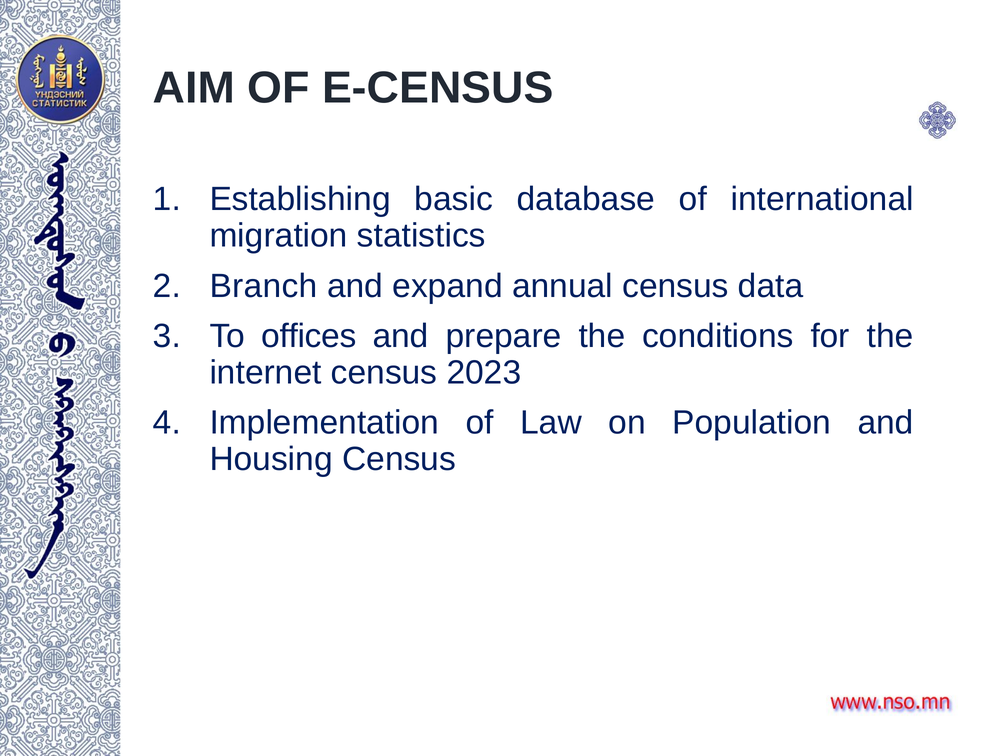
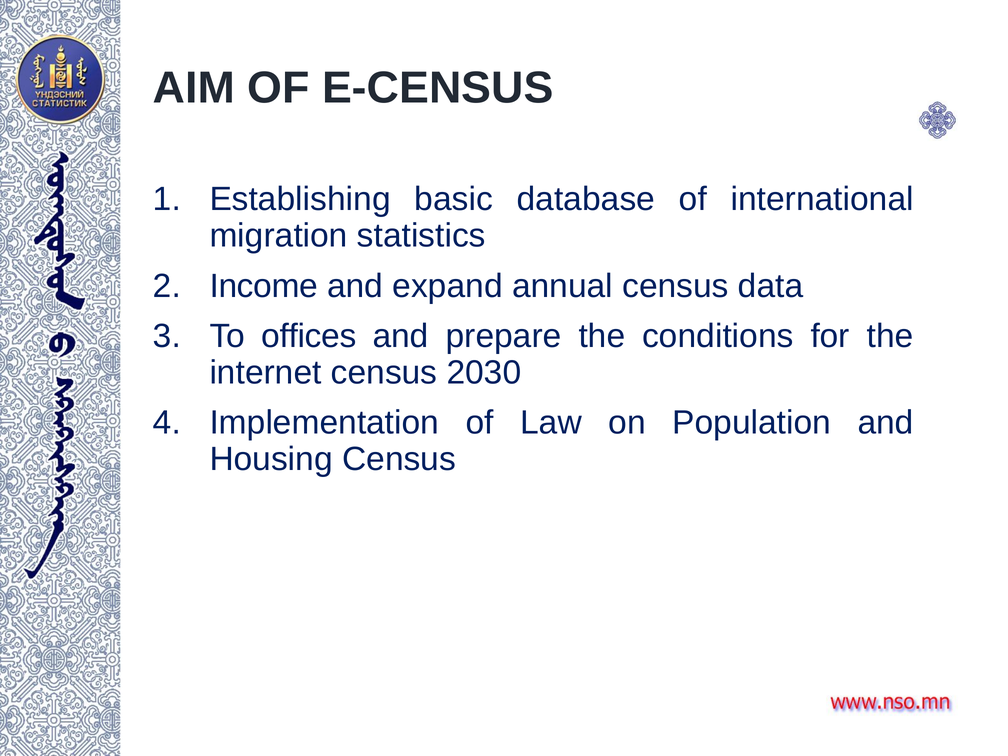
Branch: Branch -> Income
2023: 2023 -> 2030
